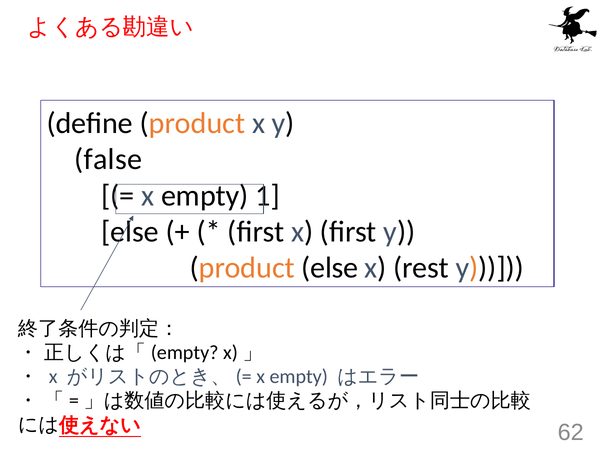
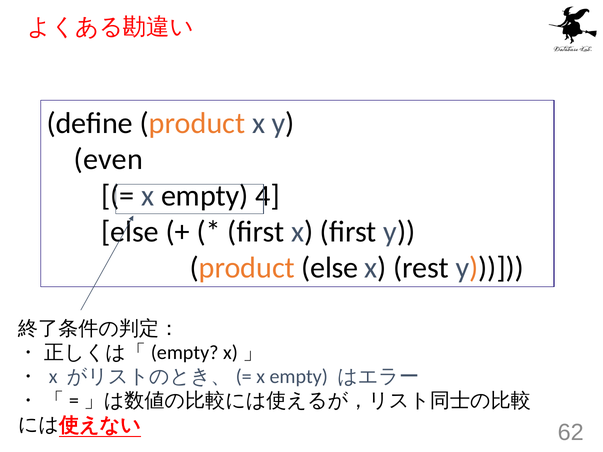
false: false -> even
1: 1 -> 4
